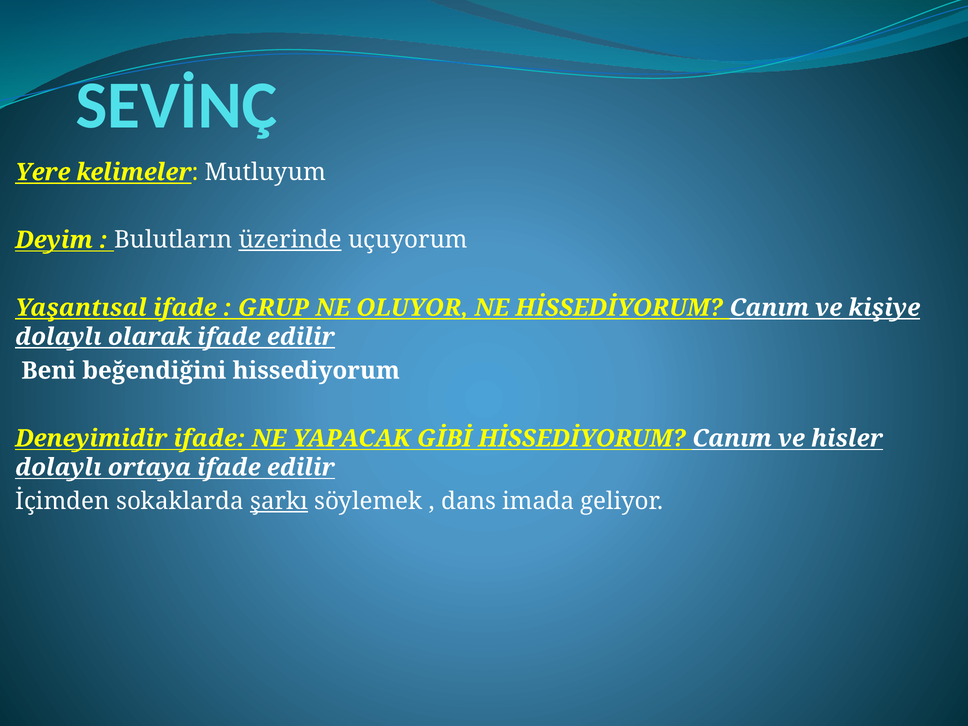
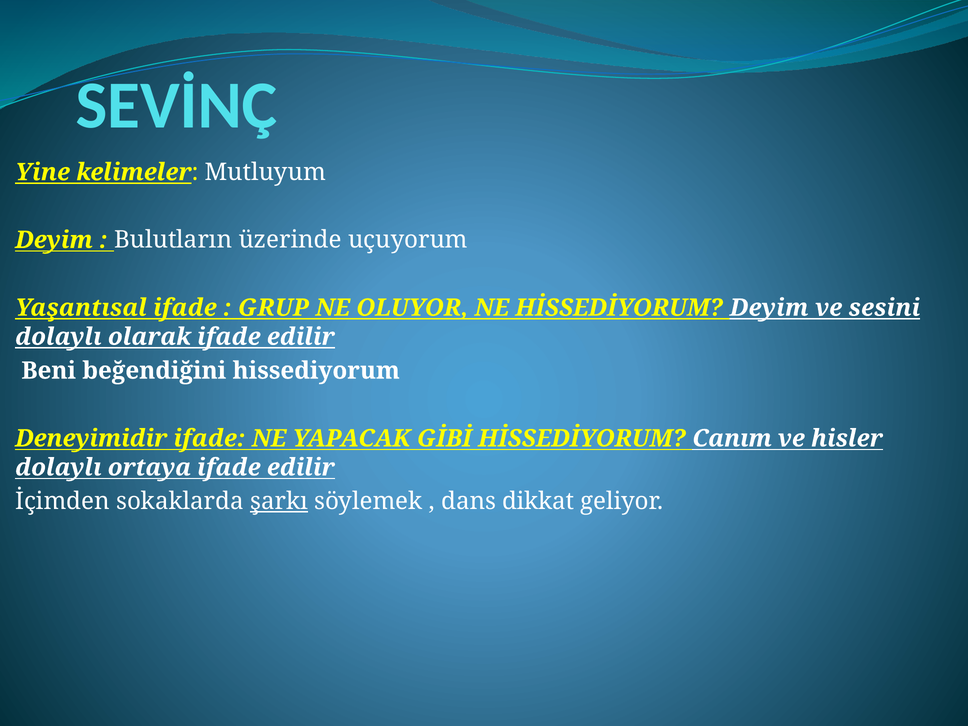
Yere: Yere -> Yine
üzerinde underline: present -> none
NE HİSSEDİYORUM Canım: Canım -> Deyim
kişiye: kişiye -> sesini
imada: imada -> dikkat
